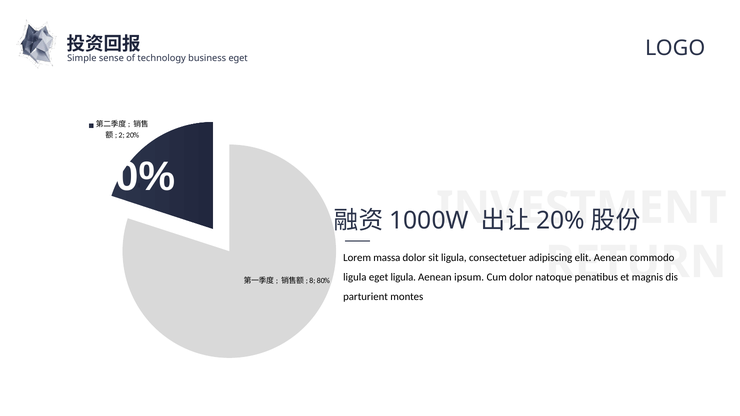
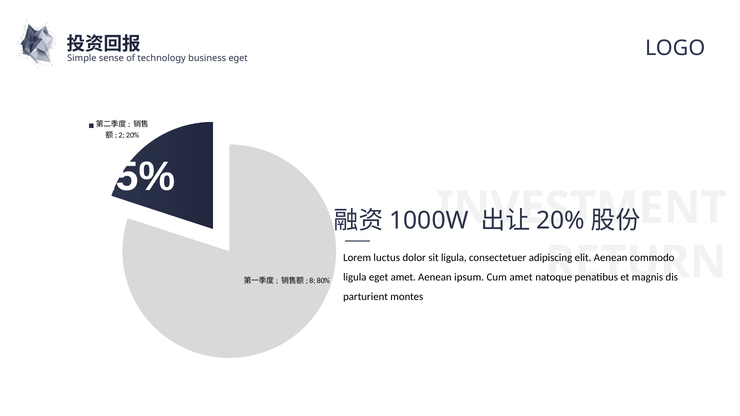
50%: 50% -> 25%
massa: massa -> luctus
eget ligula: ligula -> amet
Cum dolor: dolor -> amet
